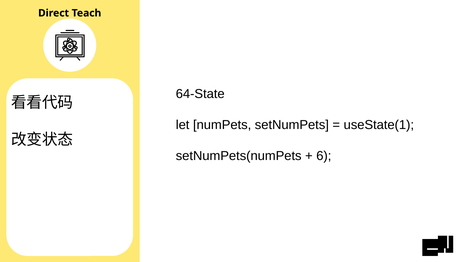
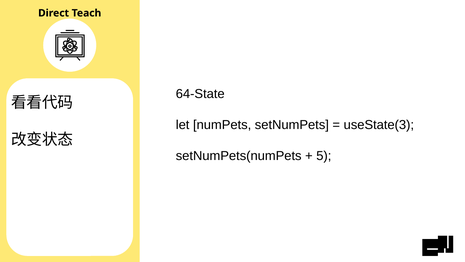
useState(1: useState(1 -> useState(3
6: 6 -> 5
